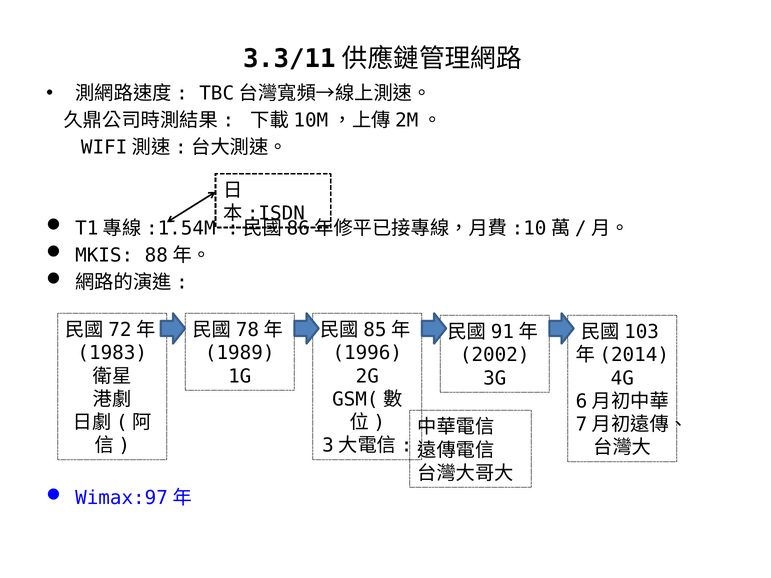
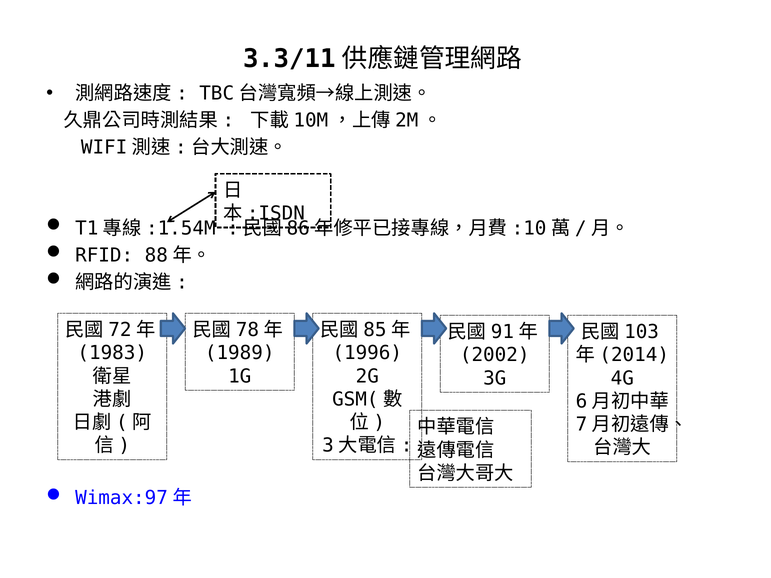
MKIS: MKIS -> RFID
